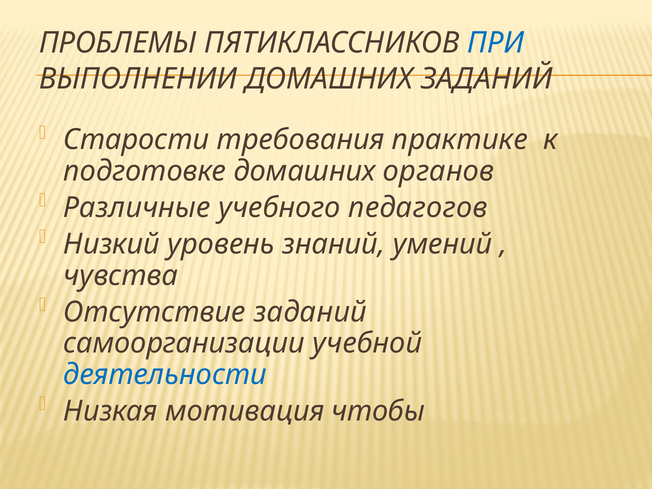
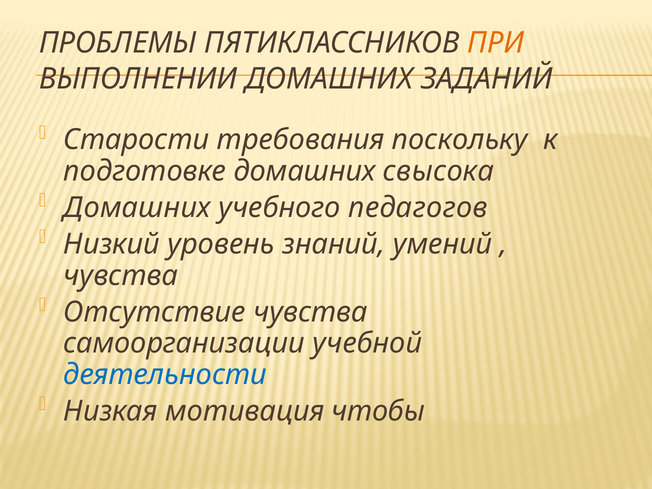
ПРИ colour: blue -> orange
практике: практике -> поскольку
органов: органов -> свысока
Различные at (137, 208): Различные -> Домашних
Отсутствие заданий: заданий -> чувства
